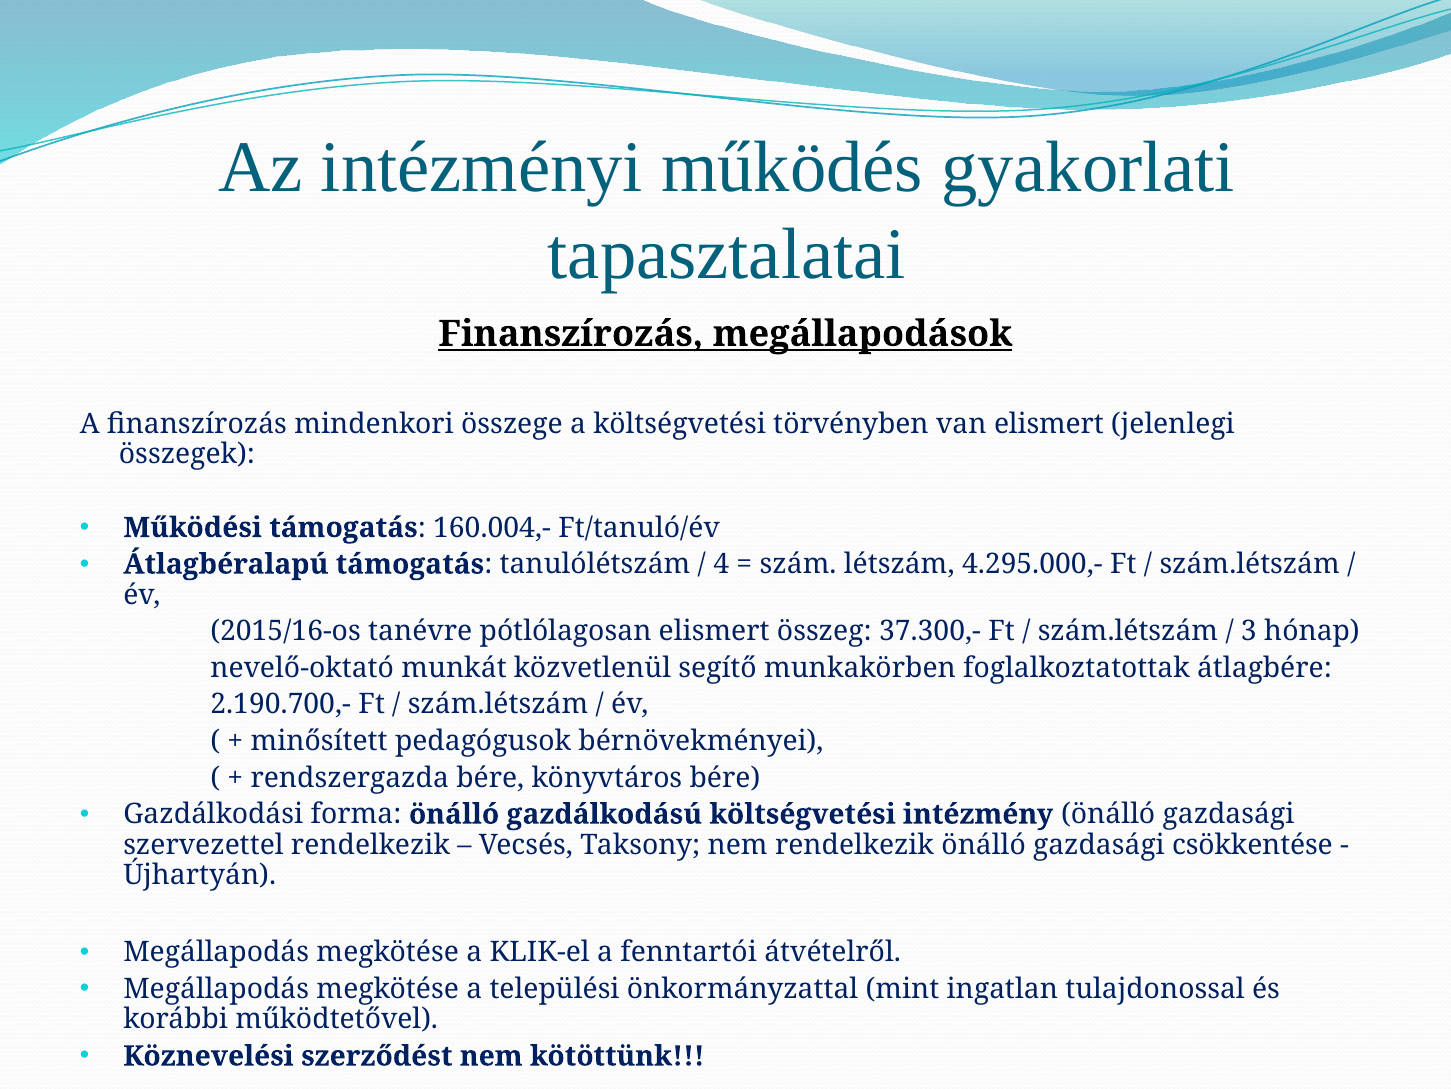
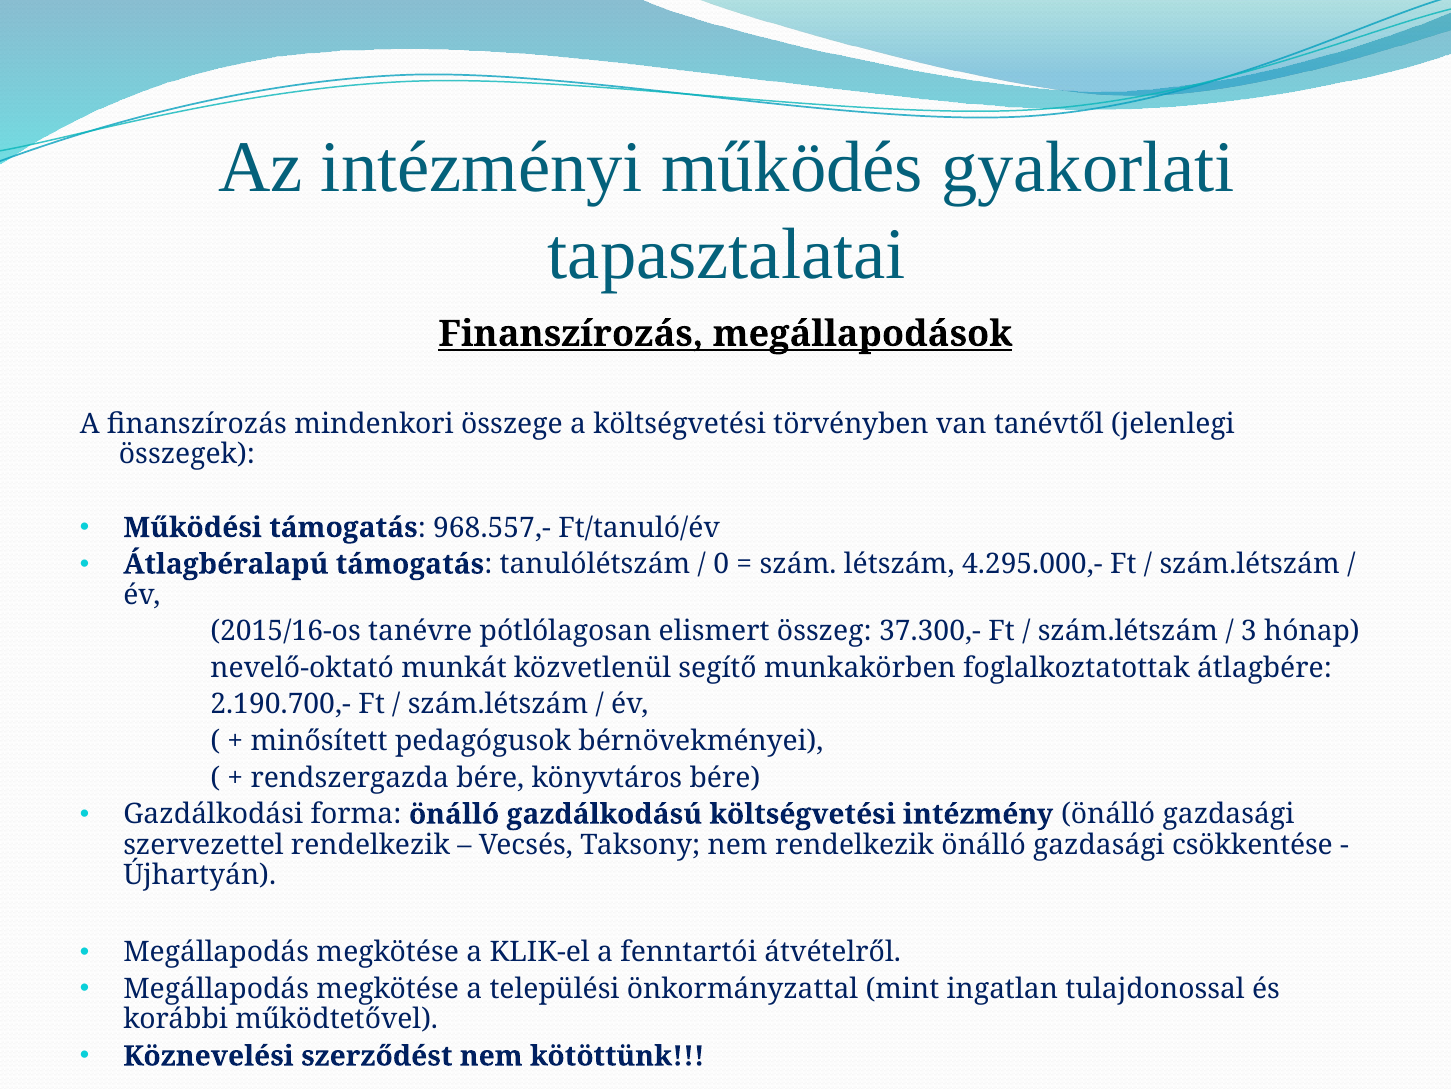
van elismert: elismert -> tanévtől
160.004,-: 160.004,- -> 968.557,-
4: 4 -> 0
